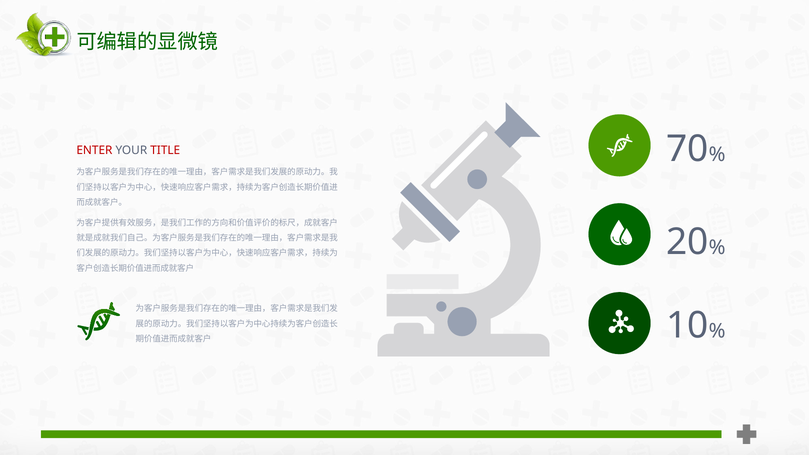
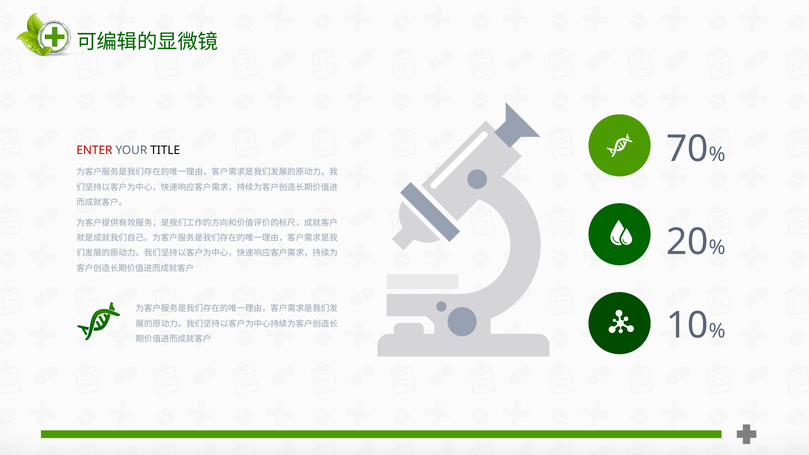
TITLE colour: red -> black
